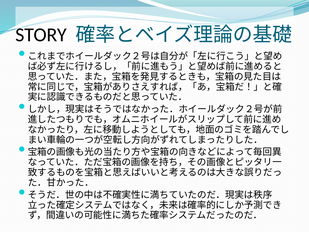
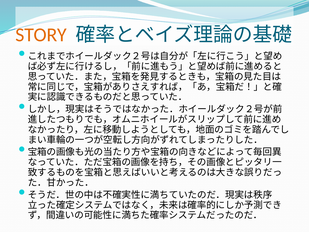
STORY colour: black -> orange
